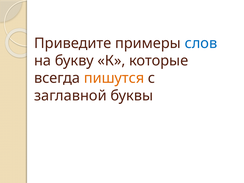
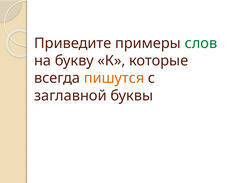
слов colour: blue -> green
